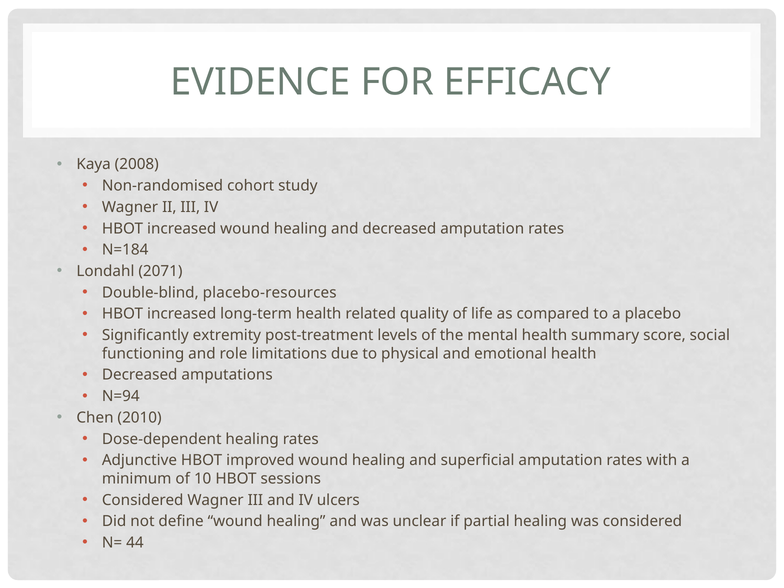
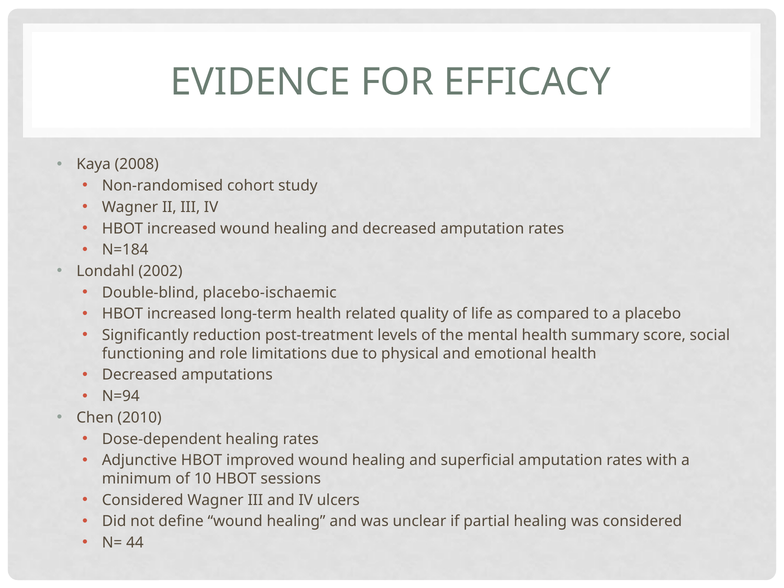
2071: 2071 -> 2002
placebo-resources: placebo-resources -> placebo-ischaemic
extremity: extremity -> reduction
